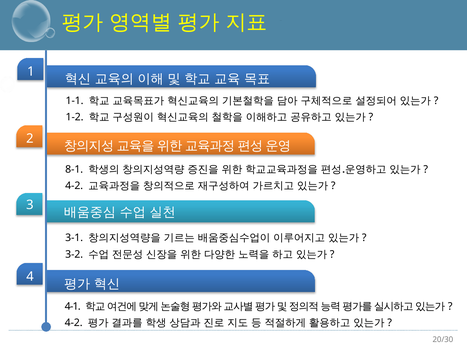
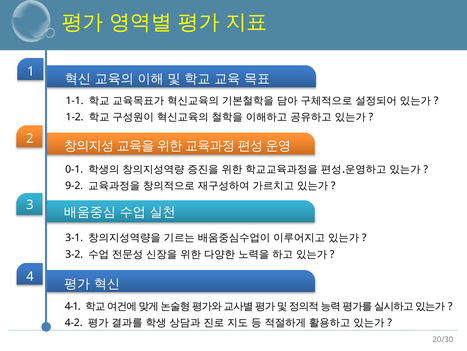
8-1: 8-1 -> 0-1
4-2 at (74, 185): 4-2 -> 9-2
